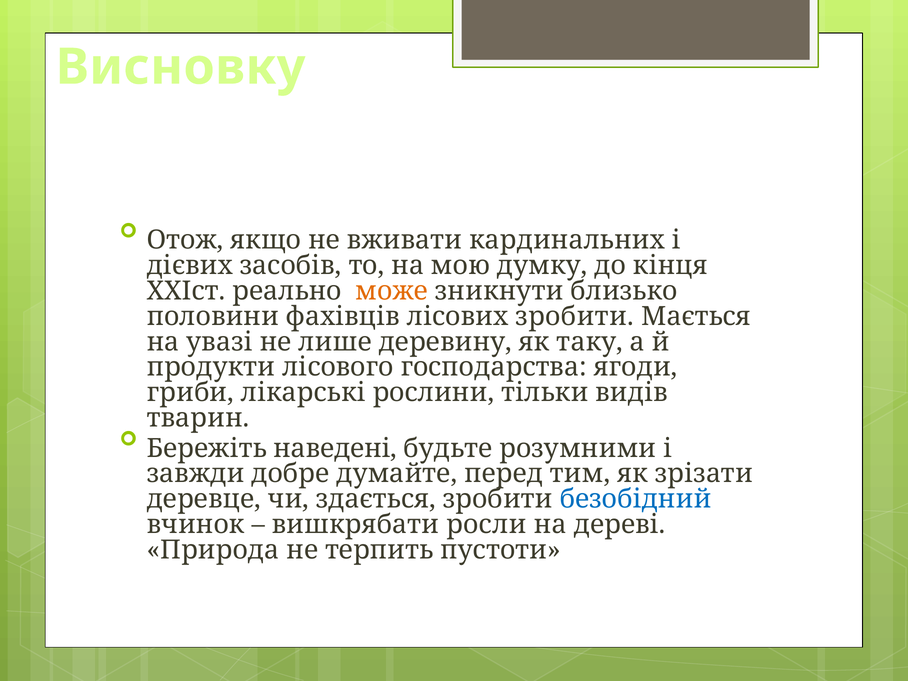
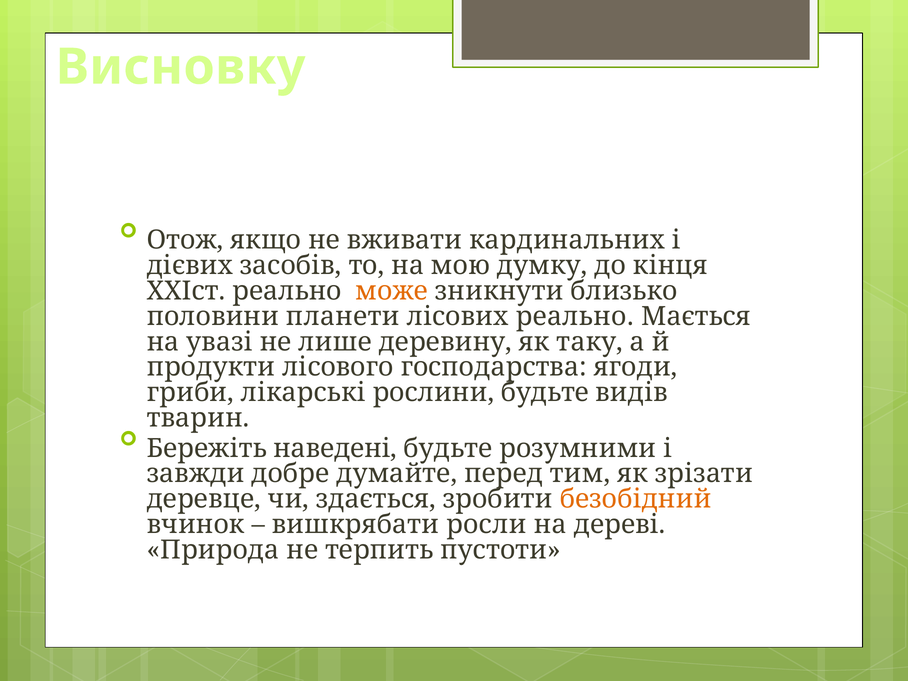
фахівців: фахівців -> планети
лісових зробити: зробити -> реально
рослини тільки: тільки -> будьте
безобідний colour: blue -> orange
